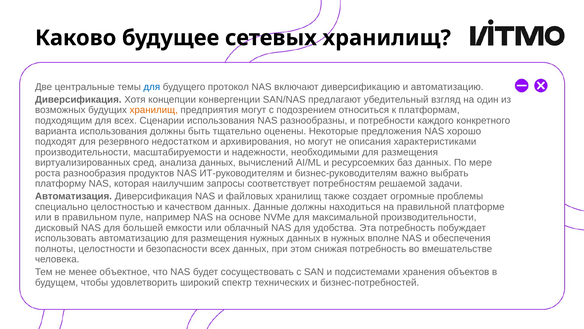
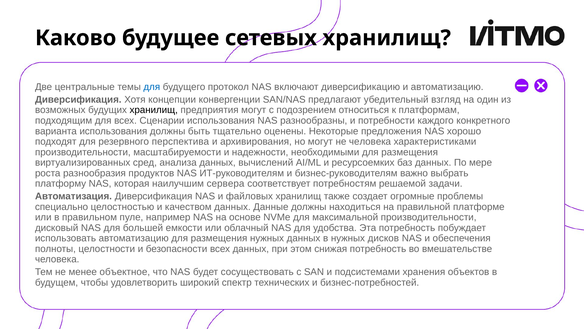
хранилищ at (154, 110) colour: orange -> black
недостатком: недостатком -> перспектива
не описания: описания -> человека
запросы: запросы -> сервера
вполне: вполне -> дисков
